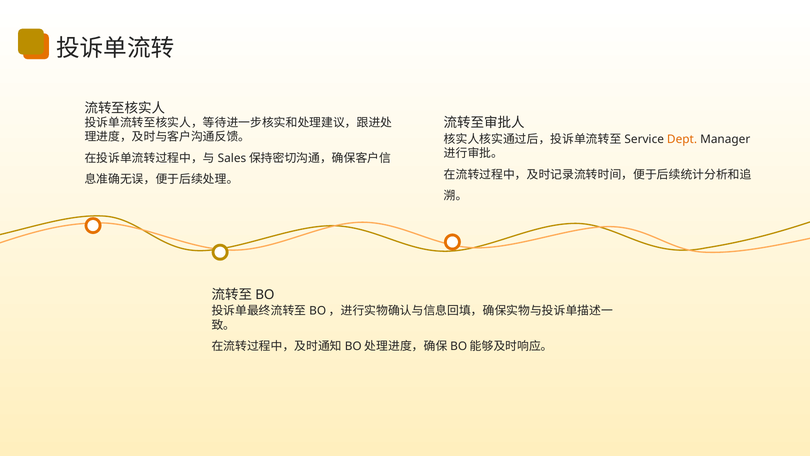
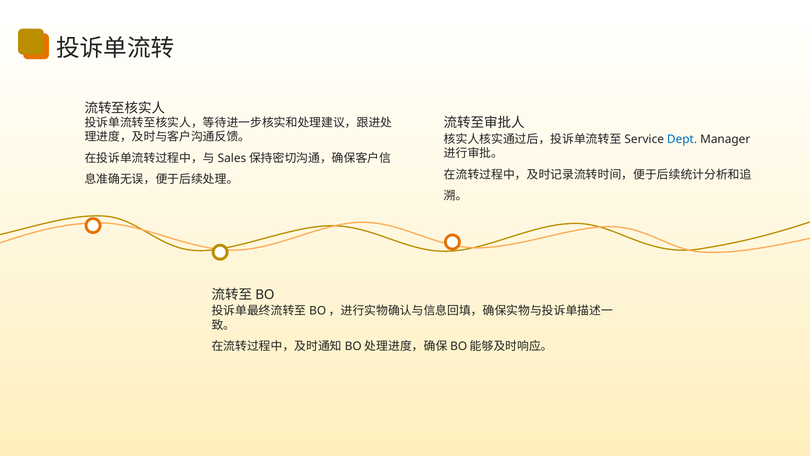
Dept colour: orange -> blue
